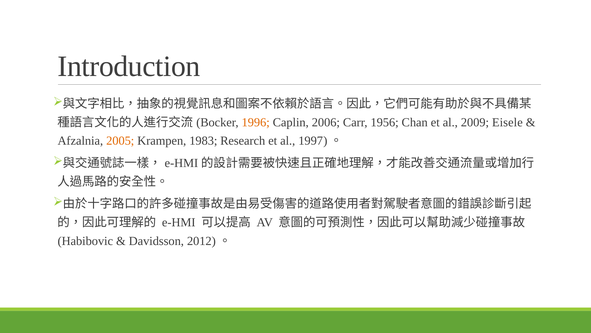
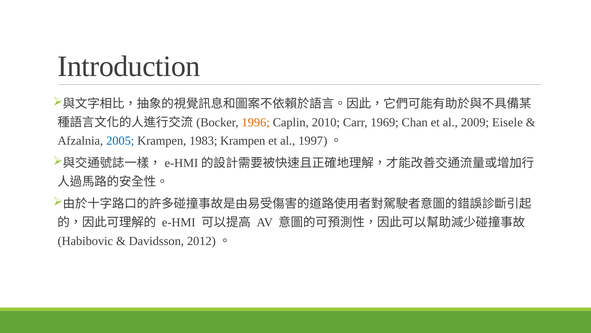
2006: 2006 -> 2010
1956: 1956 -> 1969
2005 colour: orange -> blue
1983 Research: Research -> Krampen
